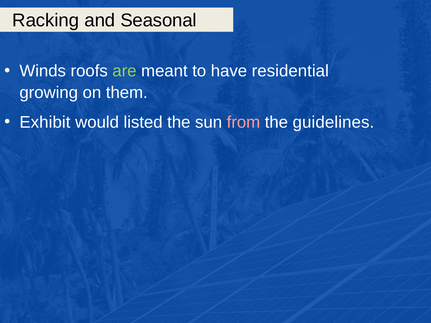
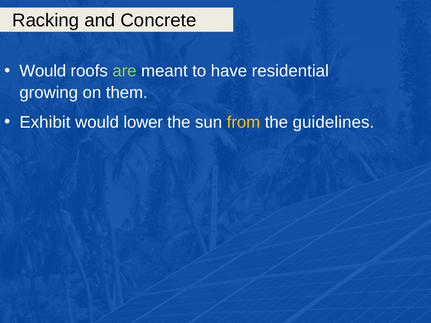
Seasonal: Seasonal -> Concrete
Winds at (43, 71): Winds -> Would
listed: listed -> lower
from colour: pink -> yellow
